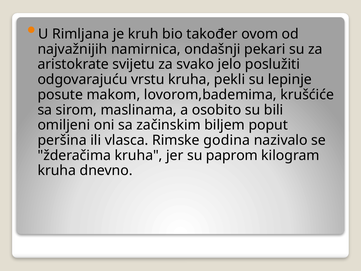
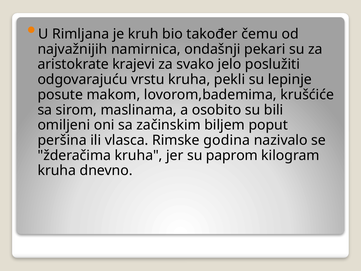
ovom: ovom -> čemu
svijetu: svijetu -> krajevi
